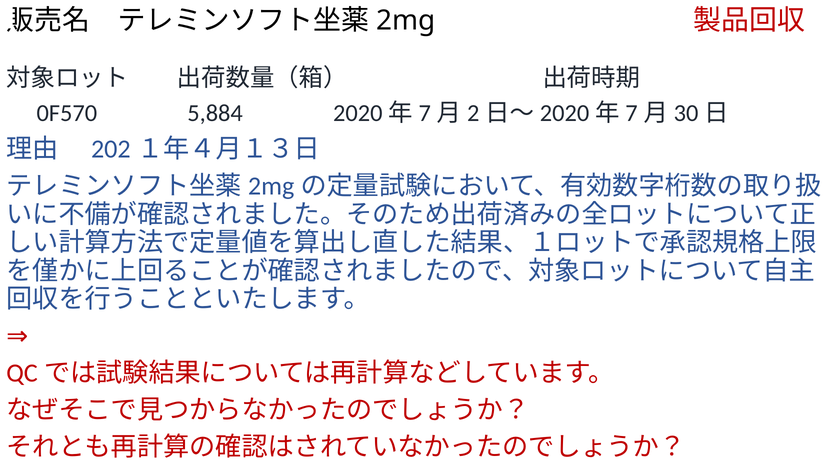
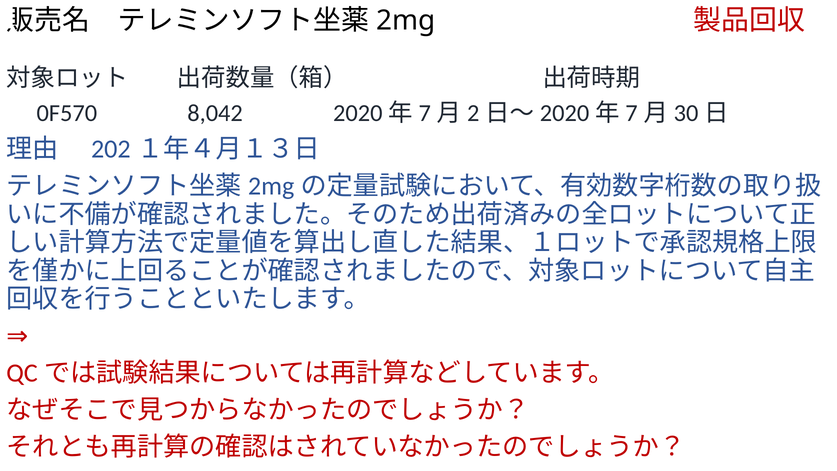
5,884: 5,884 -> 8,042
